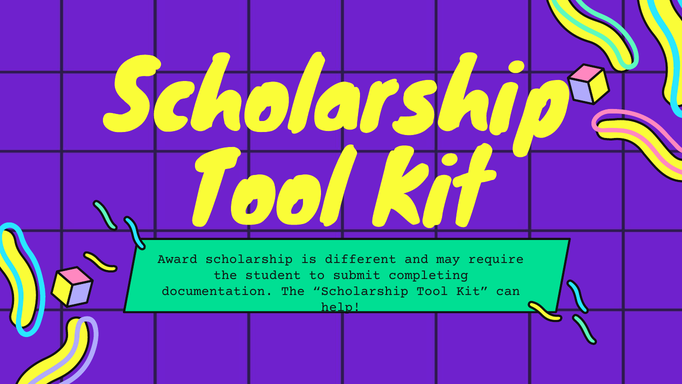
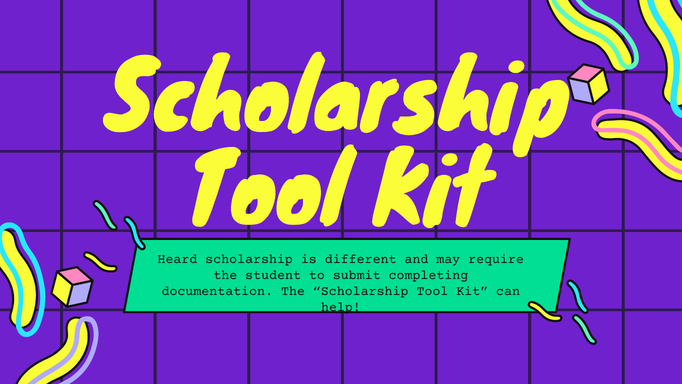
Award: Award -> Heard
